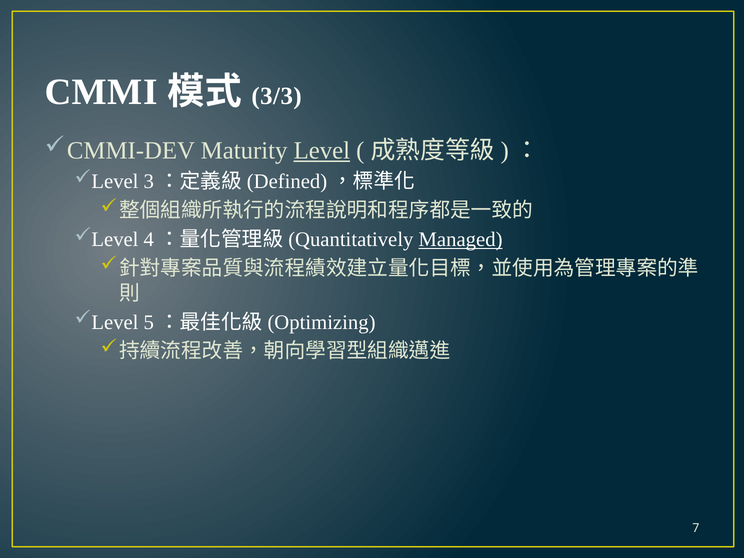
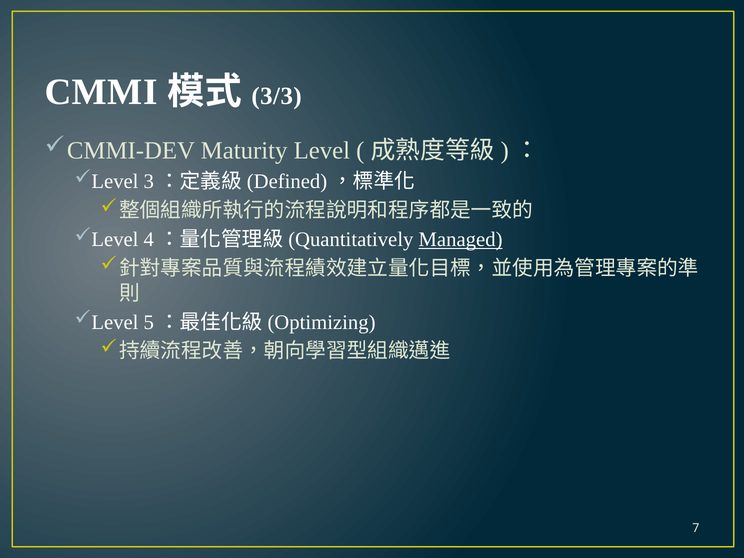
Level underline: present -> none
